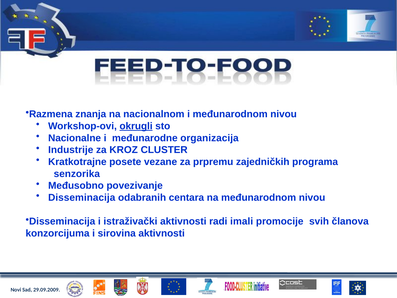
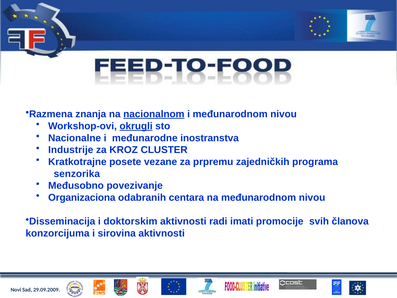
nacionalnom underline: none -> present
organizacija: organizacija -> inostranstva
Disseminacija at (82, 197): Disseminacija -> Organizaciona
istraživački: istraživački -> doktorskim
imali: imali -> imati
